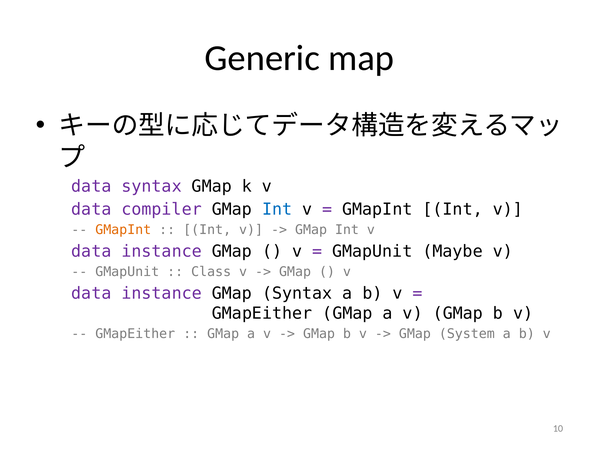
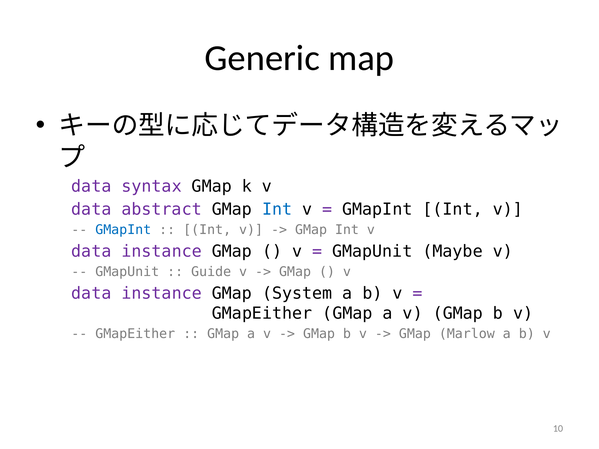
compiler: compiler -> abstract
GMapInt at (123, 230) colour: orange -> blue
Class: Class -> Guide
GMap Syntax: Syntax -> System
System: System -> Marlow
